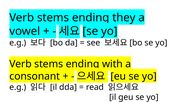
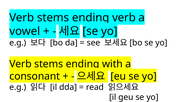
they at (124, 18): they -> verb
